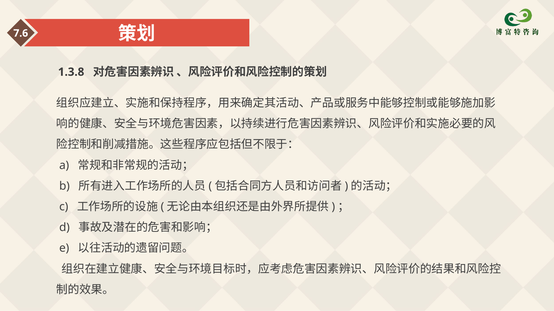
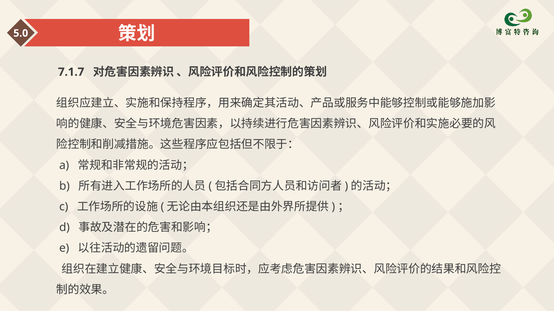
7.6: 7.6 -> 5.0
1.3.8: 1.3.8 -> 7.1.7
